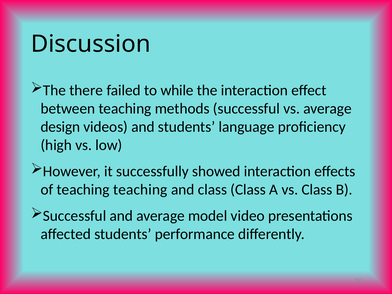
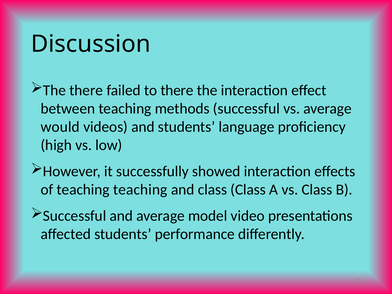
to while: while -> there
design: design -> would
